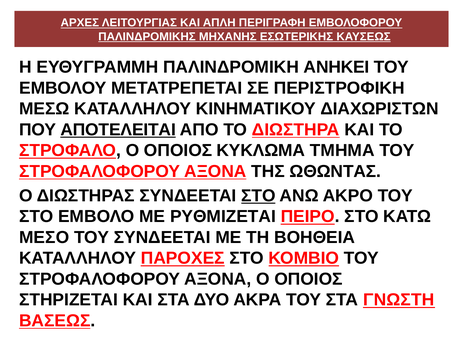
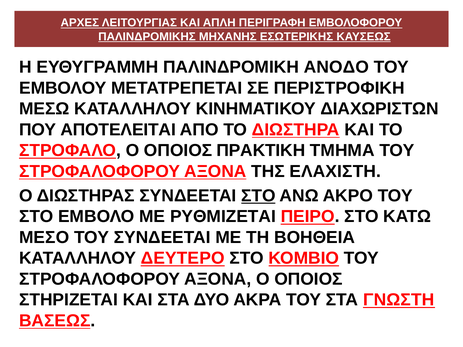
ΑΝΗΚΕΙ: ΑΝΗΚΕΙ -> ΑΝΟΔΟ
ΑΠΟΤΕΛΕΙΤΑΙ underline: present -> none
ΚΥΚΛΩΜΑ: ΚΥΚΛΩΜΑ -> ΠΡΑΚΤΙΚΗ
ΩΘΩΝΤΑΣ: ΩΘΩΝΤΑΣ -> ΕΛΑΧΙΣΤΗ
ΠΑΡΟΧΕΣ: ΠΑΡΟΧΕΣ -> ΔΕΥΤΕΡΟ
